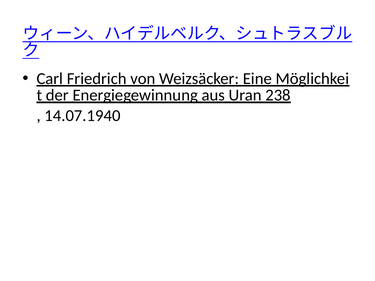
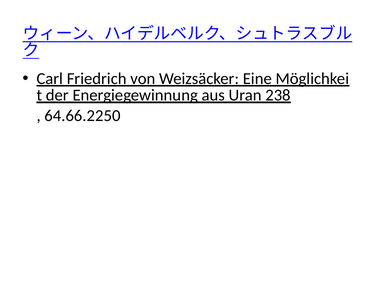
14.07.1940: 14.07.1940 -> 64.66.2250
